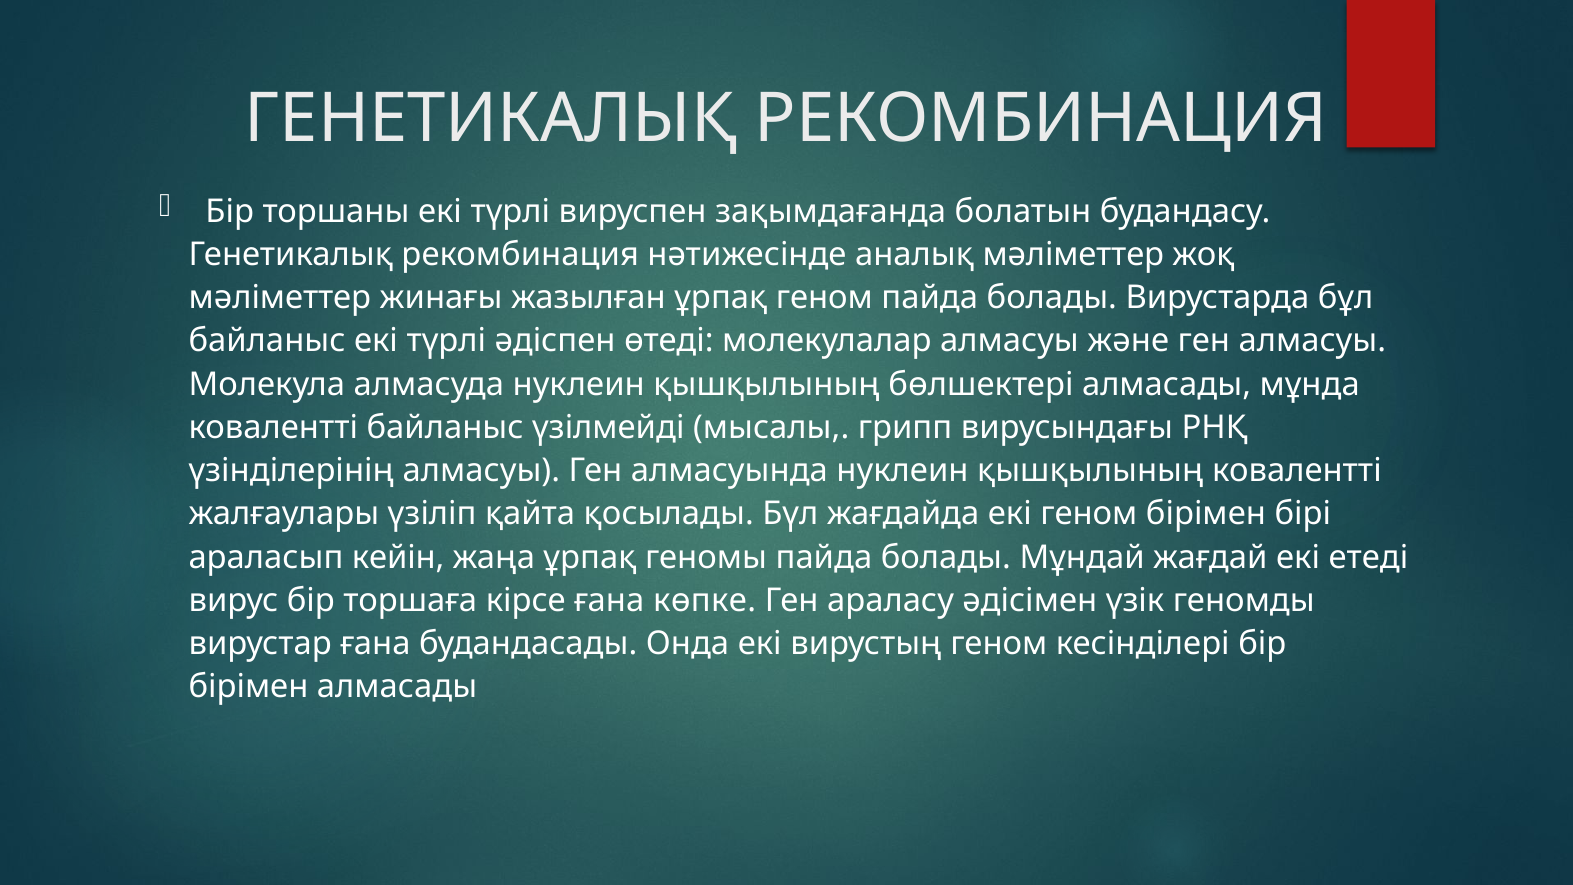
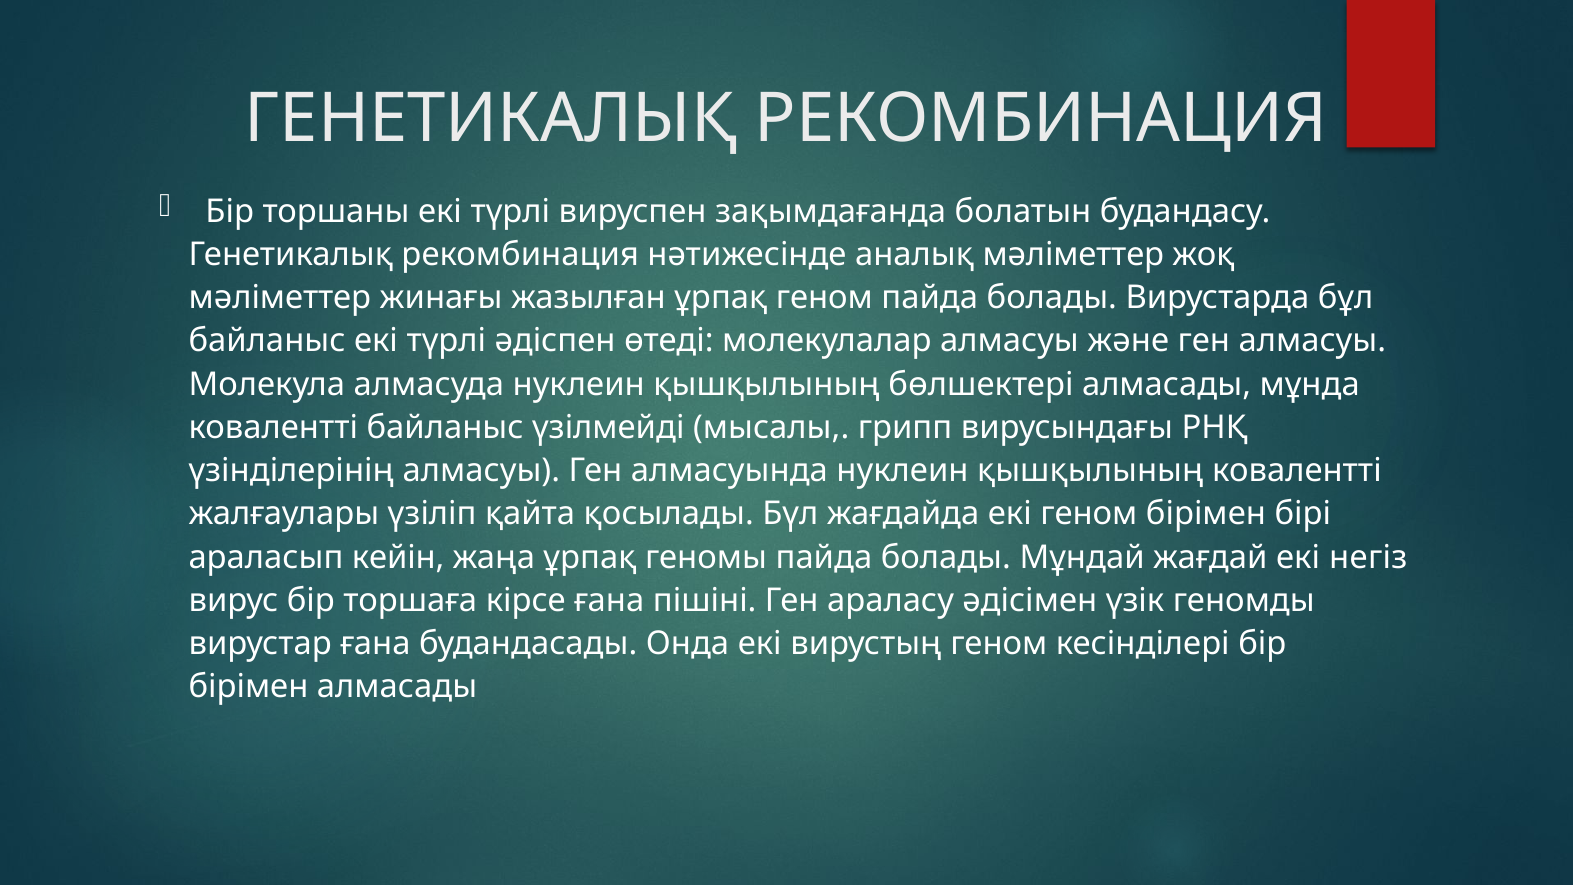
етеді: етеді -> негіз
көпке: көпке -> пішіні
